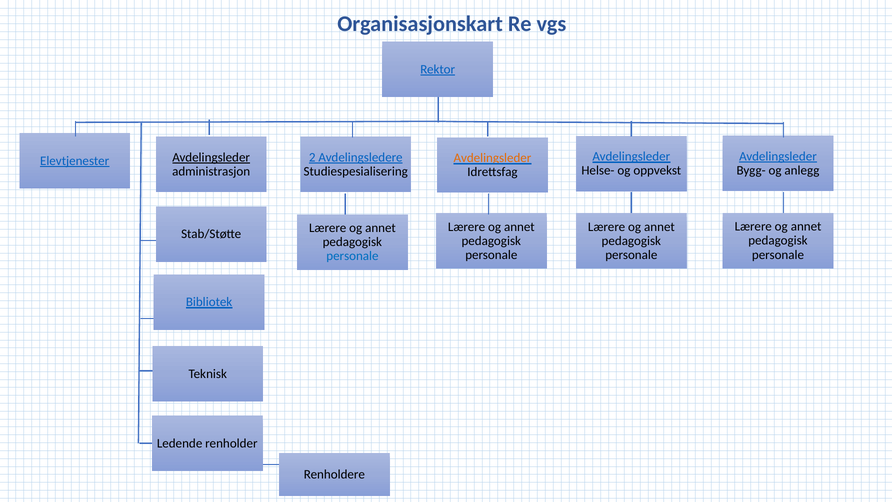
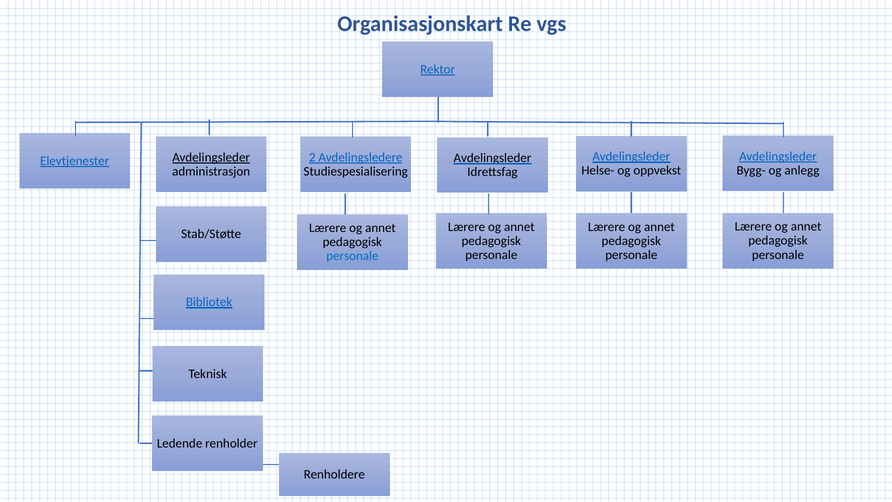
Avdelingsleder at (492, 158) colour: orange -> black
